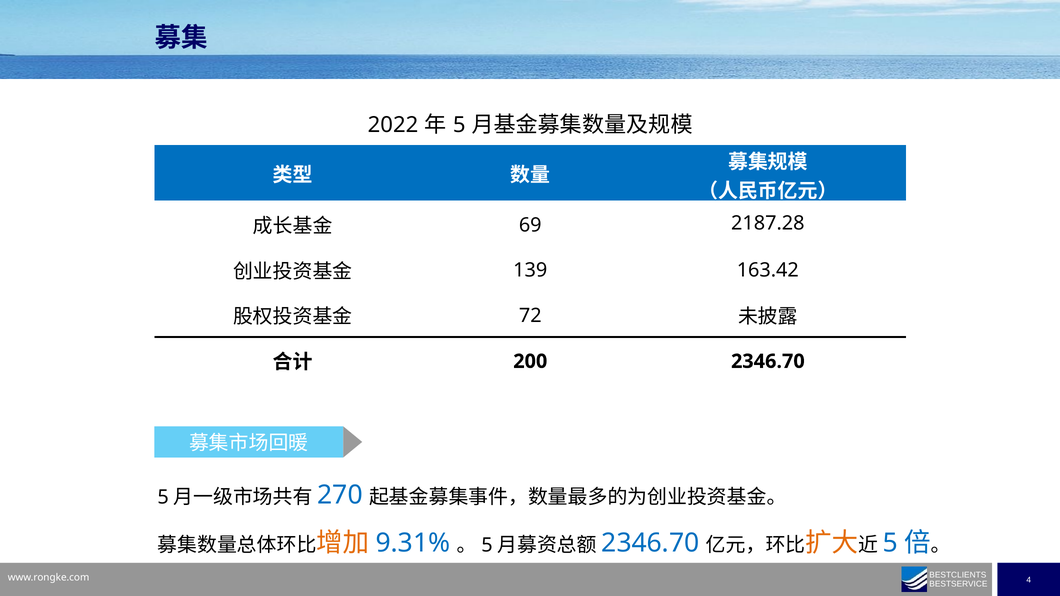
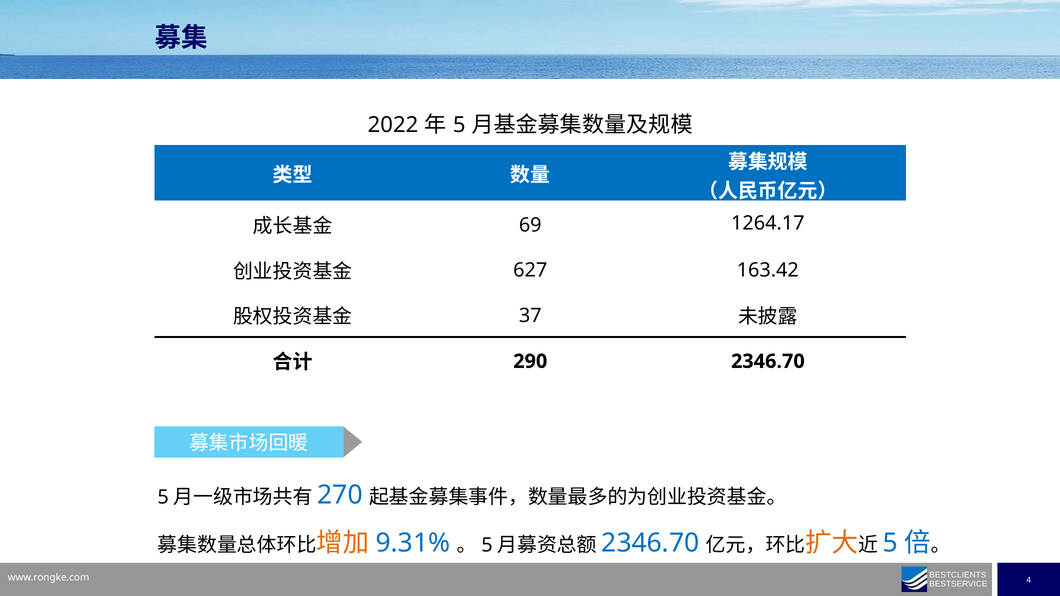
2187.28: 2187.28 -> 1264.17
139: 139 -> 627
72: 72 -> 37
200: 200 -> 290
